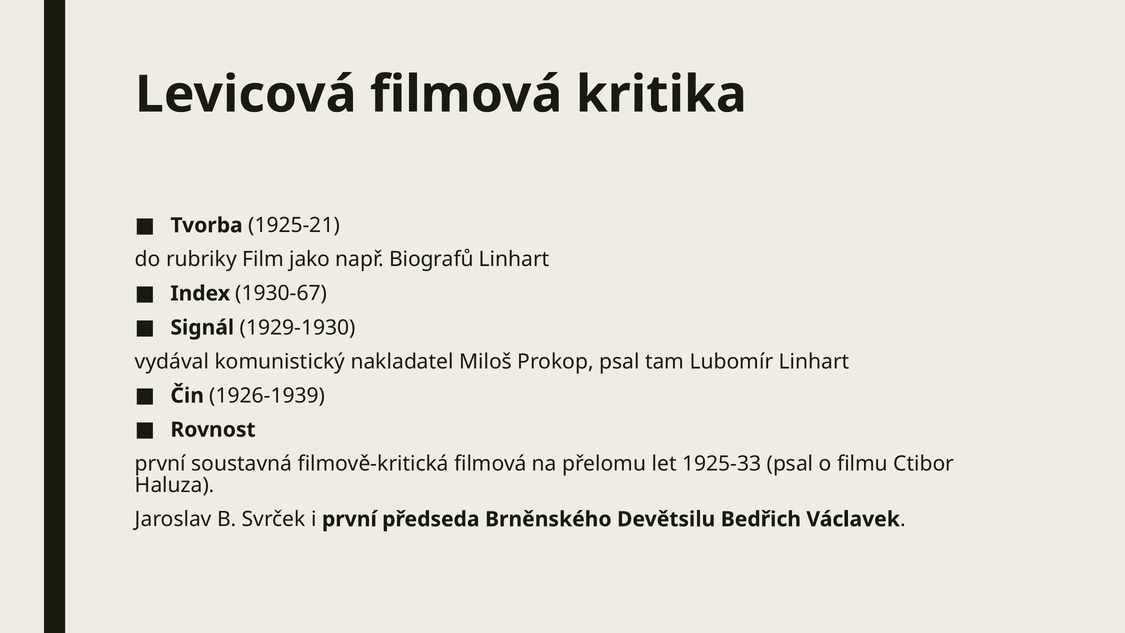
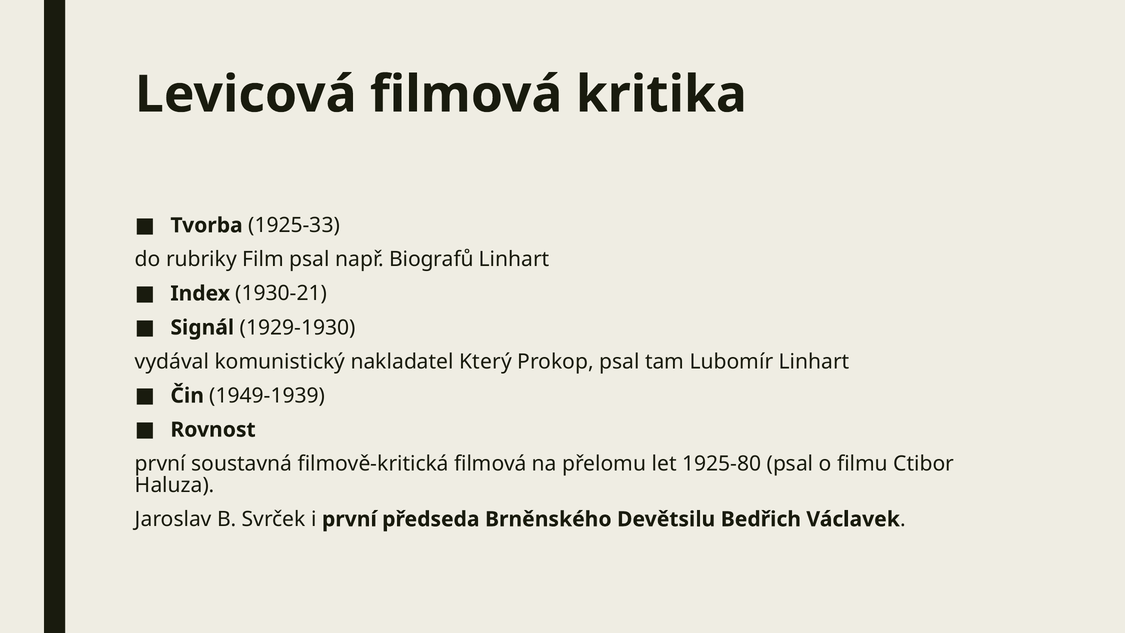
1925-21: 1925-21 -> 1925-33
Film jako: jako -> psal
1930-67: 1930-67 -> 1930-21
Miloš: Miloš -> Který
1926-1939: 1926-1939 -> 1949-1939
1925-33: 1925-33 -> 1925-80
